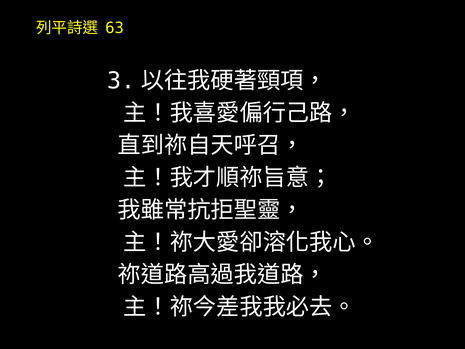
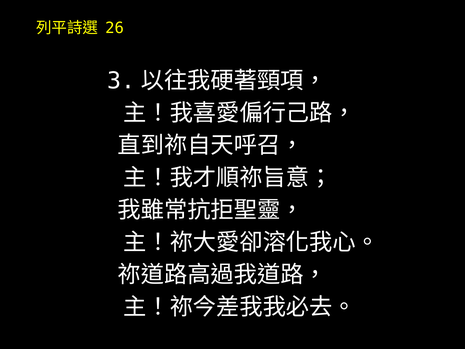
63: 63 -> 26
